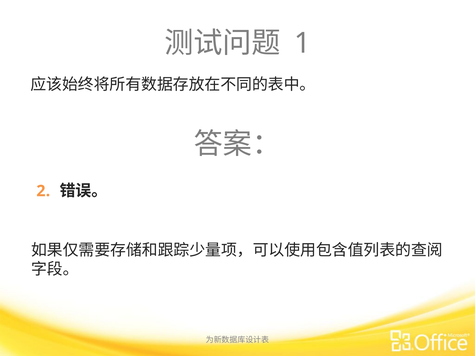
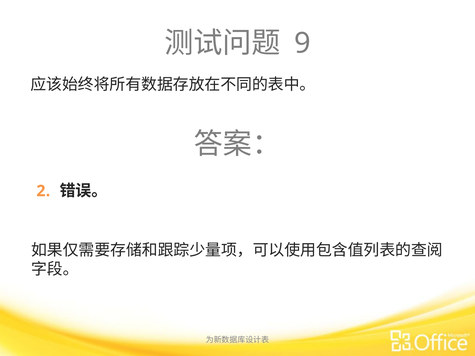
1: 1 -> 9
